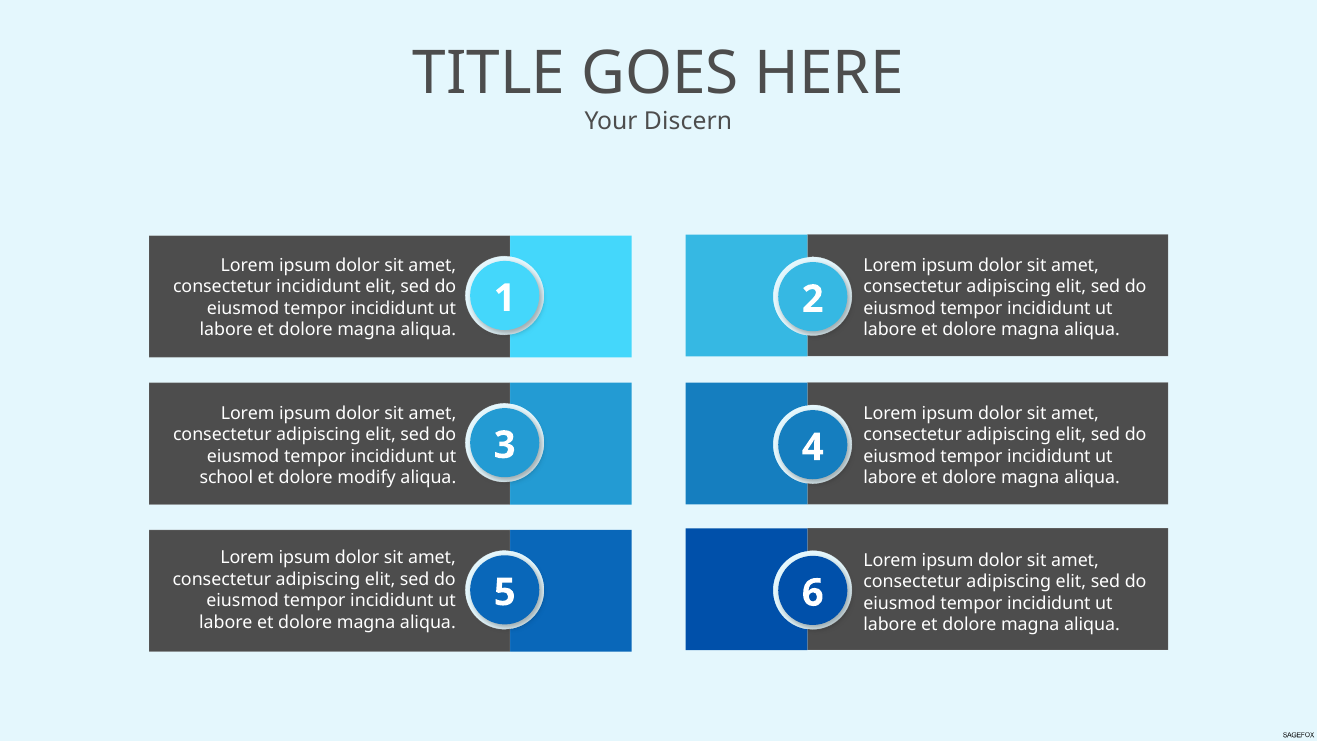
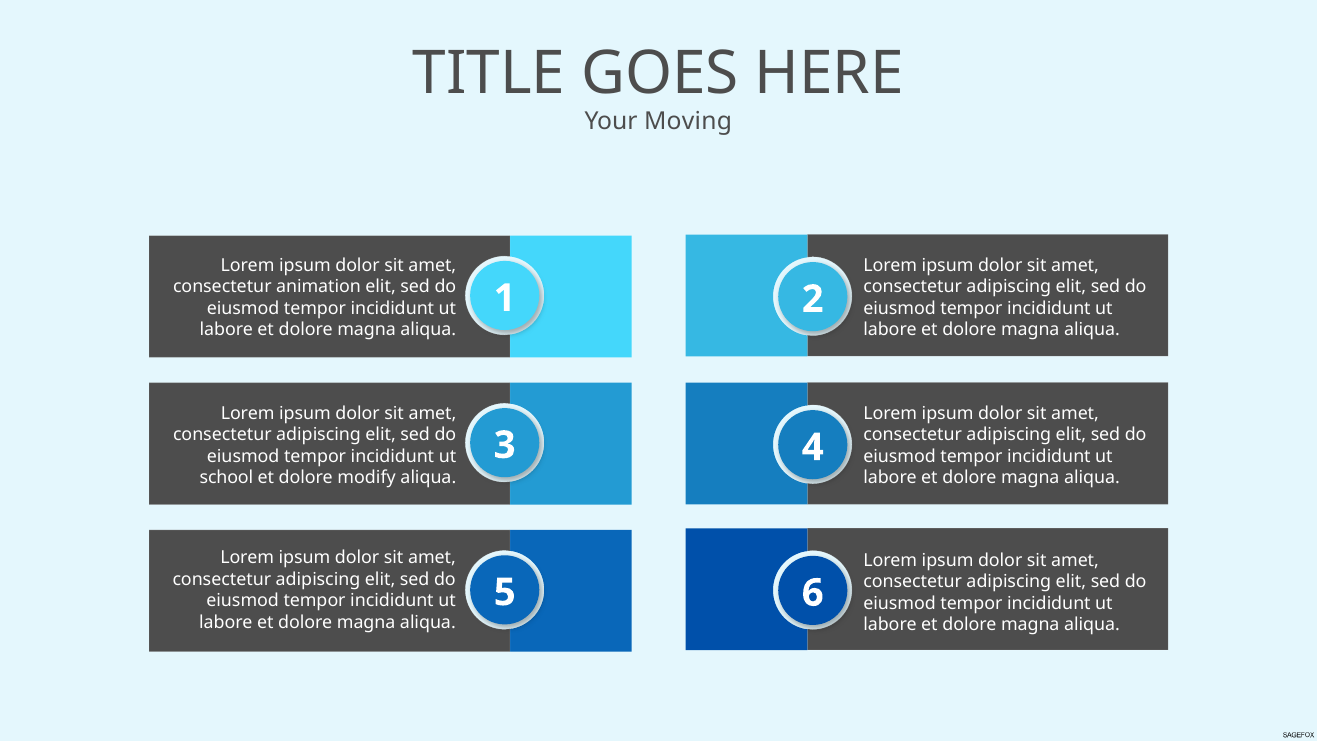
Discern: Discern -> Moving
consectetur incididunt: incididunt -> animation
